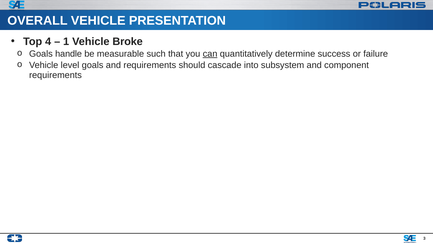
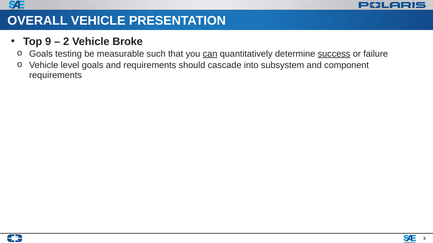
4: 4 -> 9
1: 1 -> 2
handle: handle -> testing
success underline: none -> present
